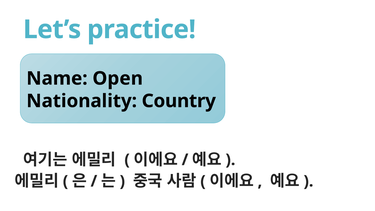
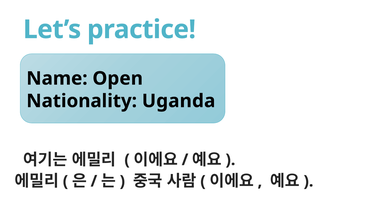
Country: Country -> Uganda
